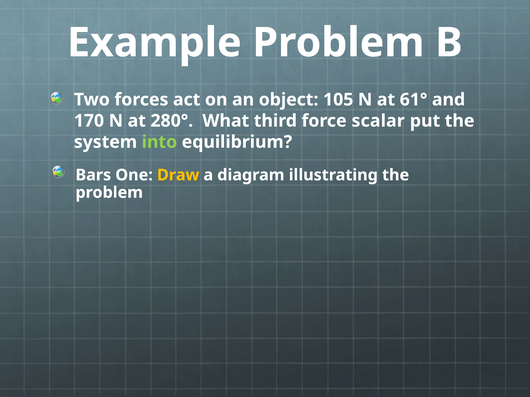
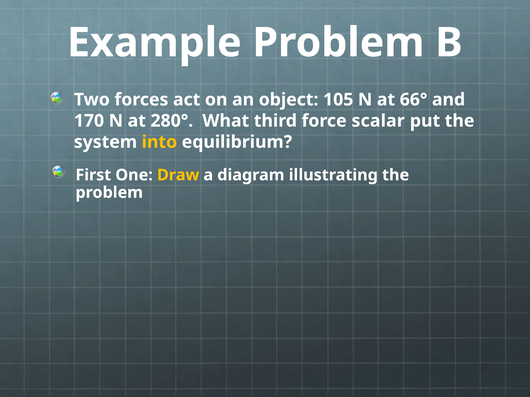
61°: 61° -> 66°
into colour: light green -> yellow
Bars: Bars -> First
